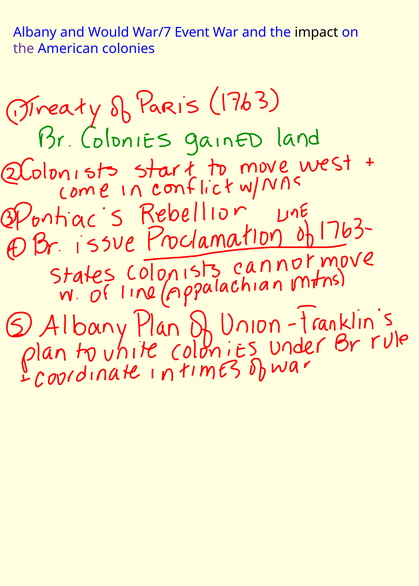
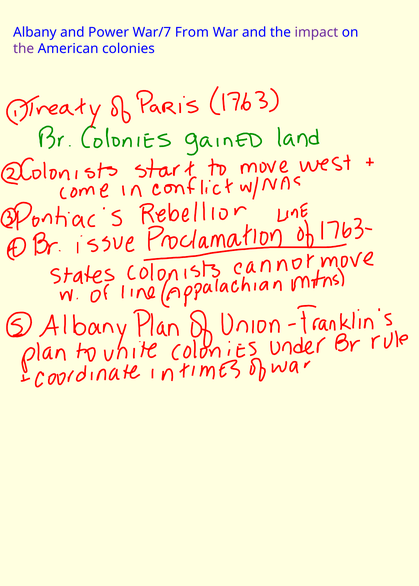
Would: Would -> Power
Event: Event -> From
impact colour: black -> purple
